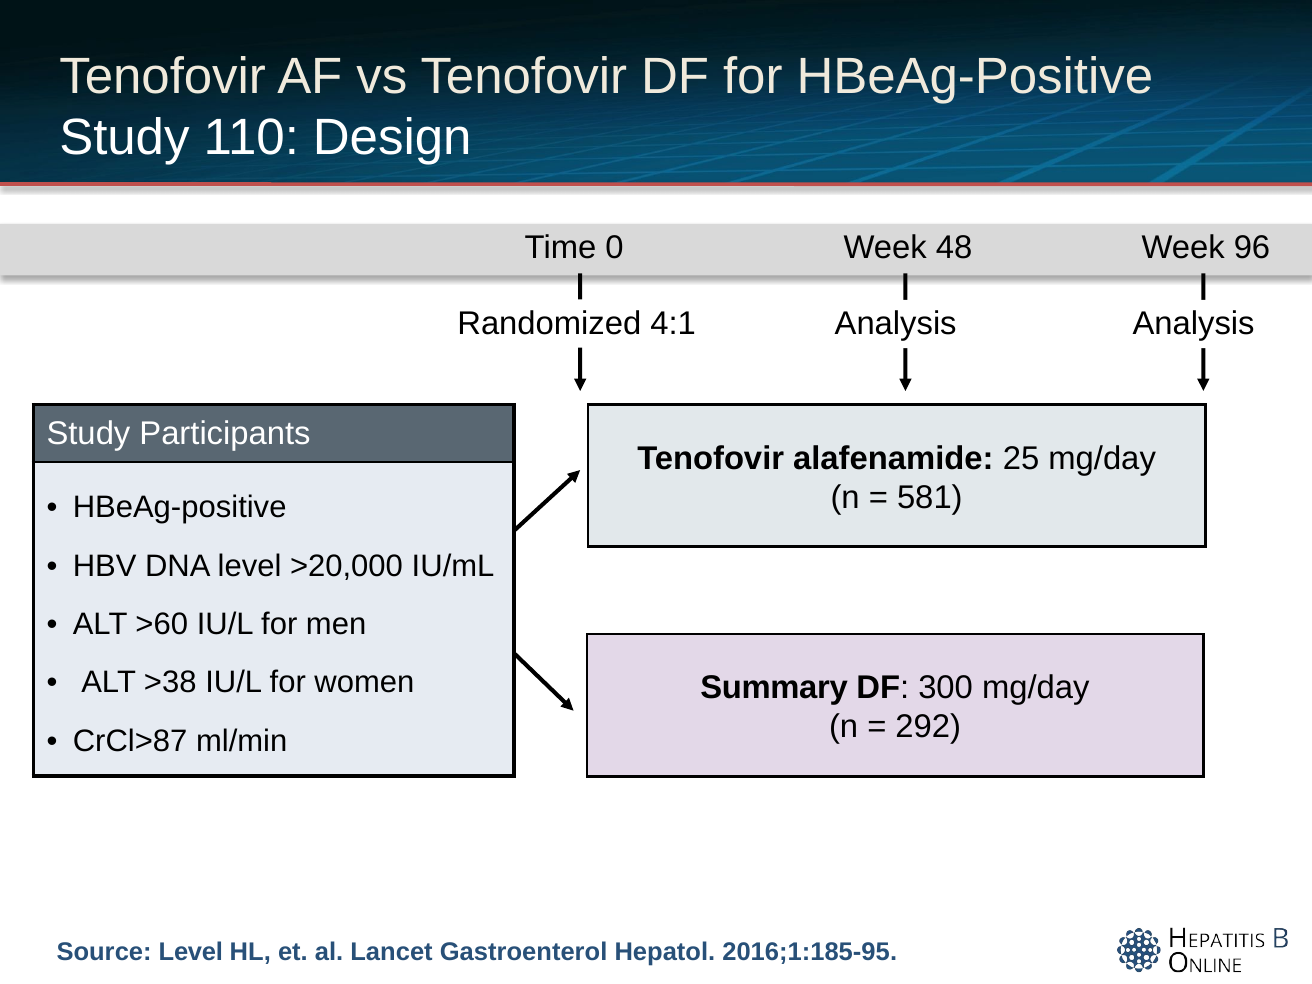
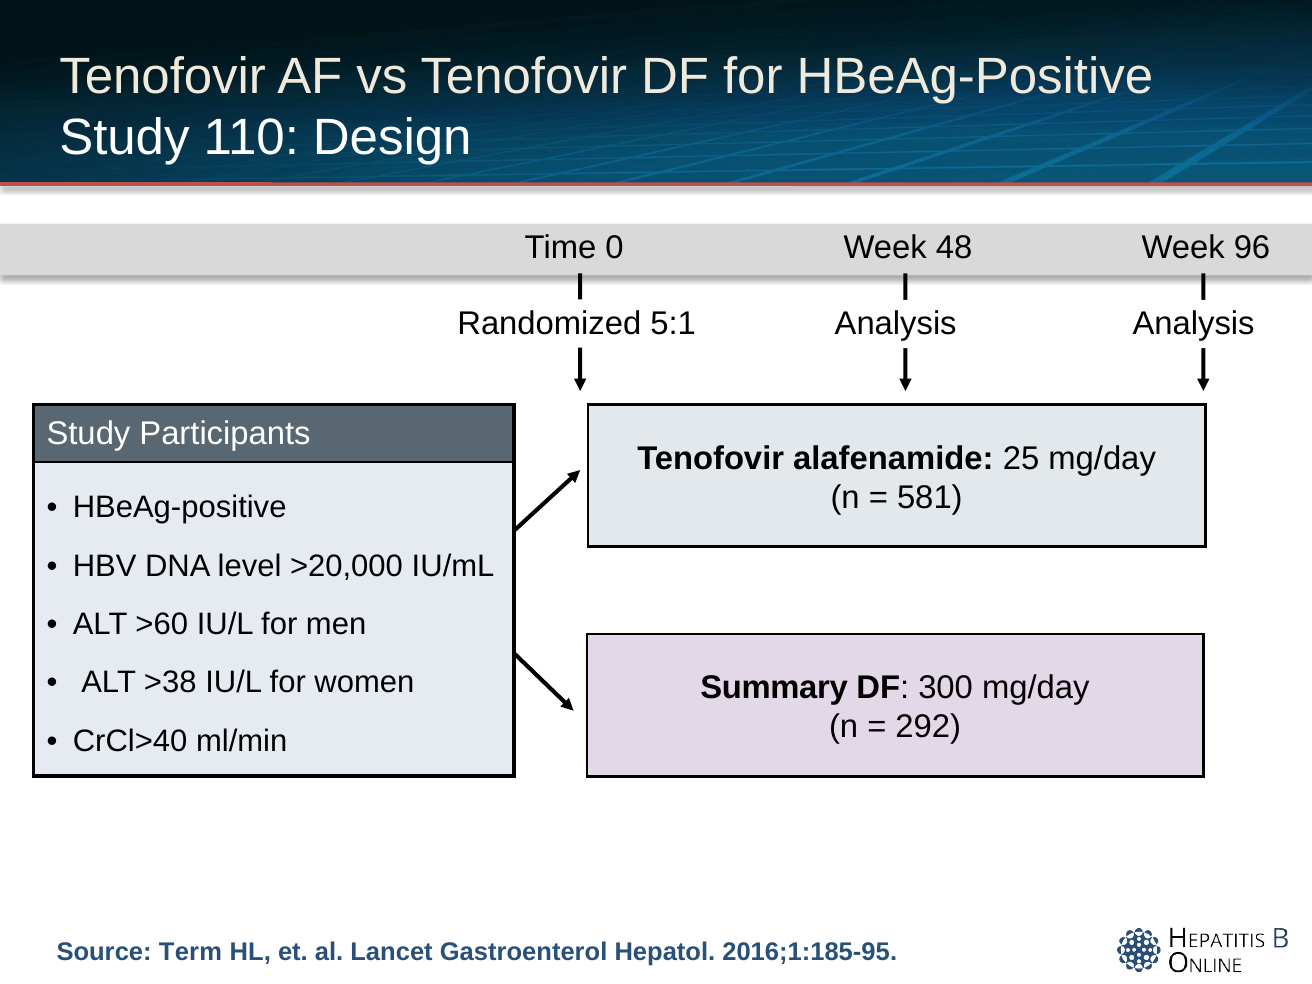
4:1: 4:1 -> 5:1
CrCl>87: CrCl>87 -> CrCl>40
Source Level: Level -> Term
